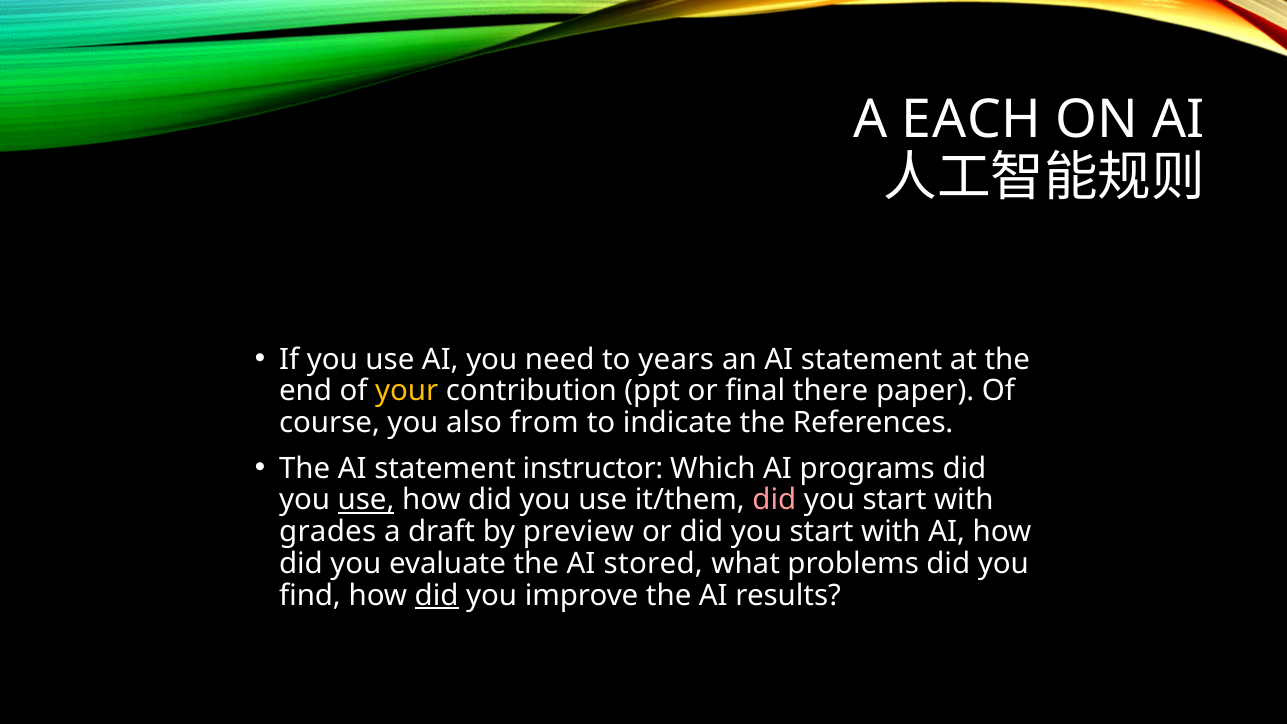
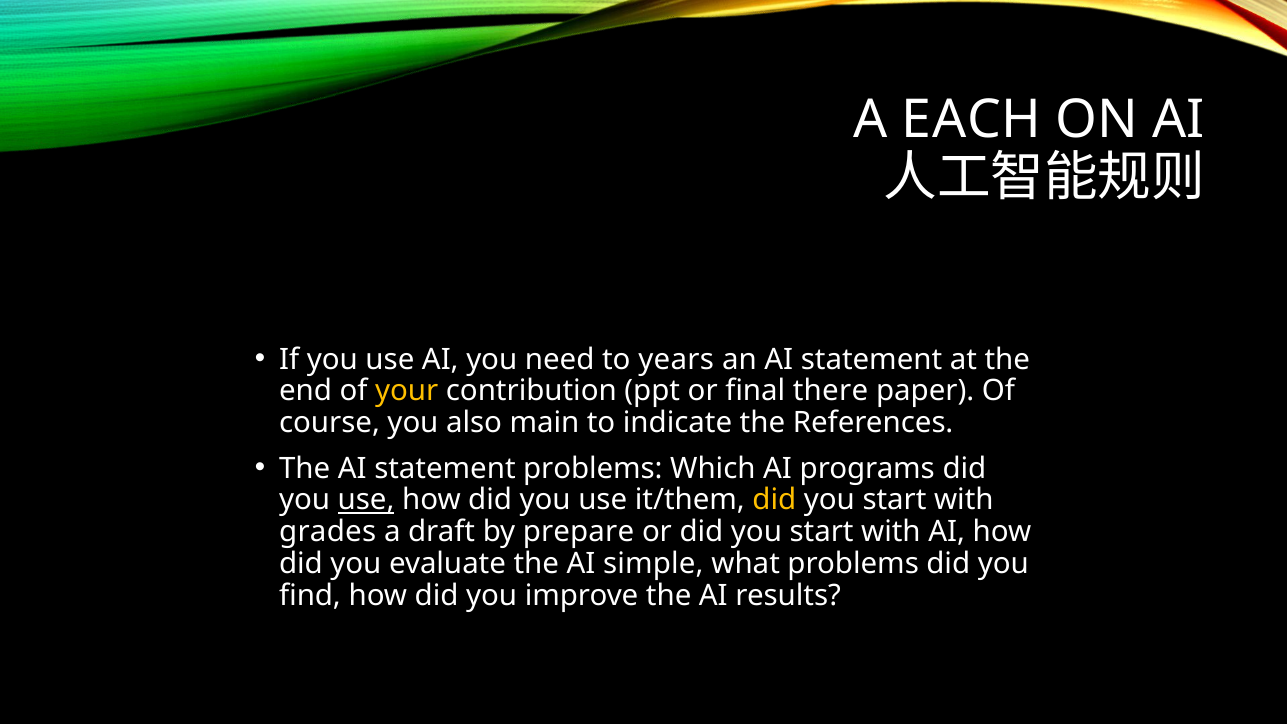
from: from -> main
statement instructor: instructor -> problems
did at (774, 500) colour: pink -> yellow
preview: preview -> prepare
stored: stored -> simple
did at (437, 596) underline: present -> none
